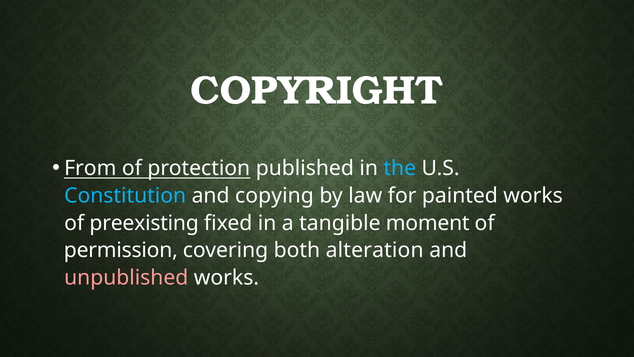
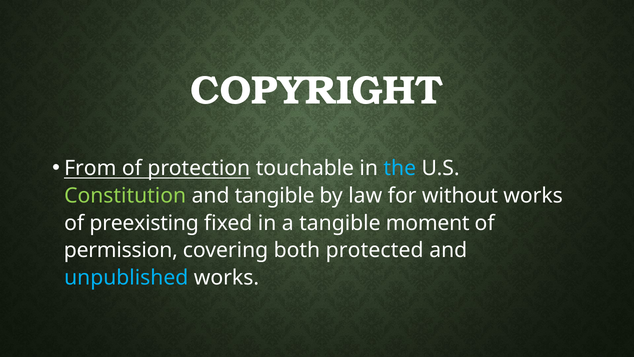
published: published -> touchable
Constitution colour: light blue -> light green
and copying: copying -> tangible
painted: painted -> without
alteration: alteration -> protected
unpublished colour: pink -> light blue
